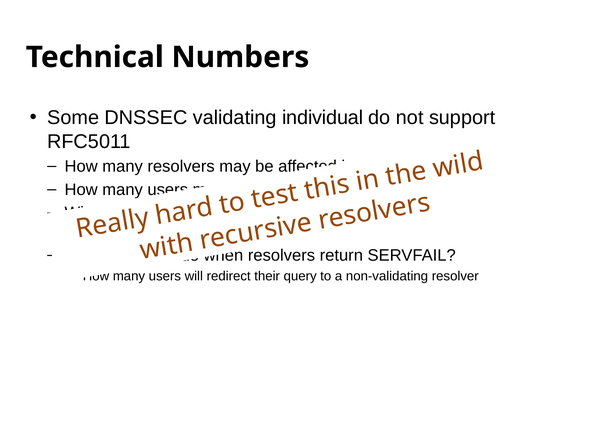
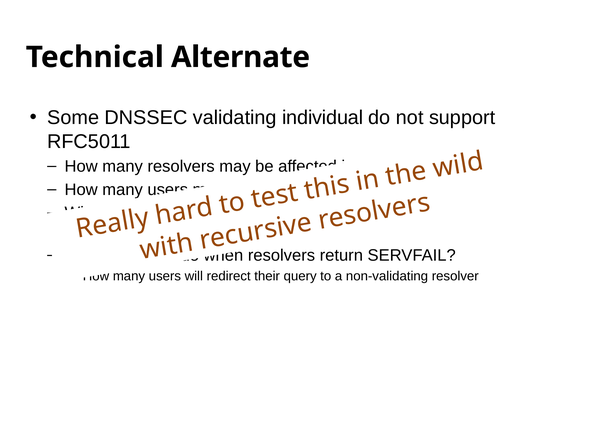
Numbers: Numbers -> Alternate
